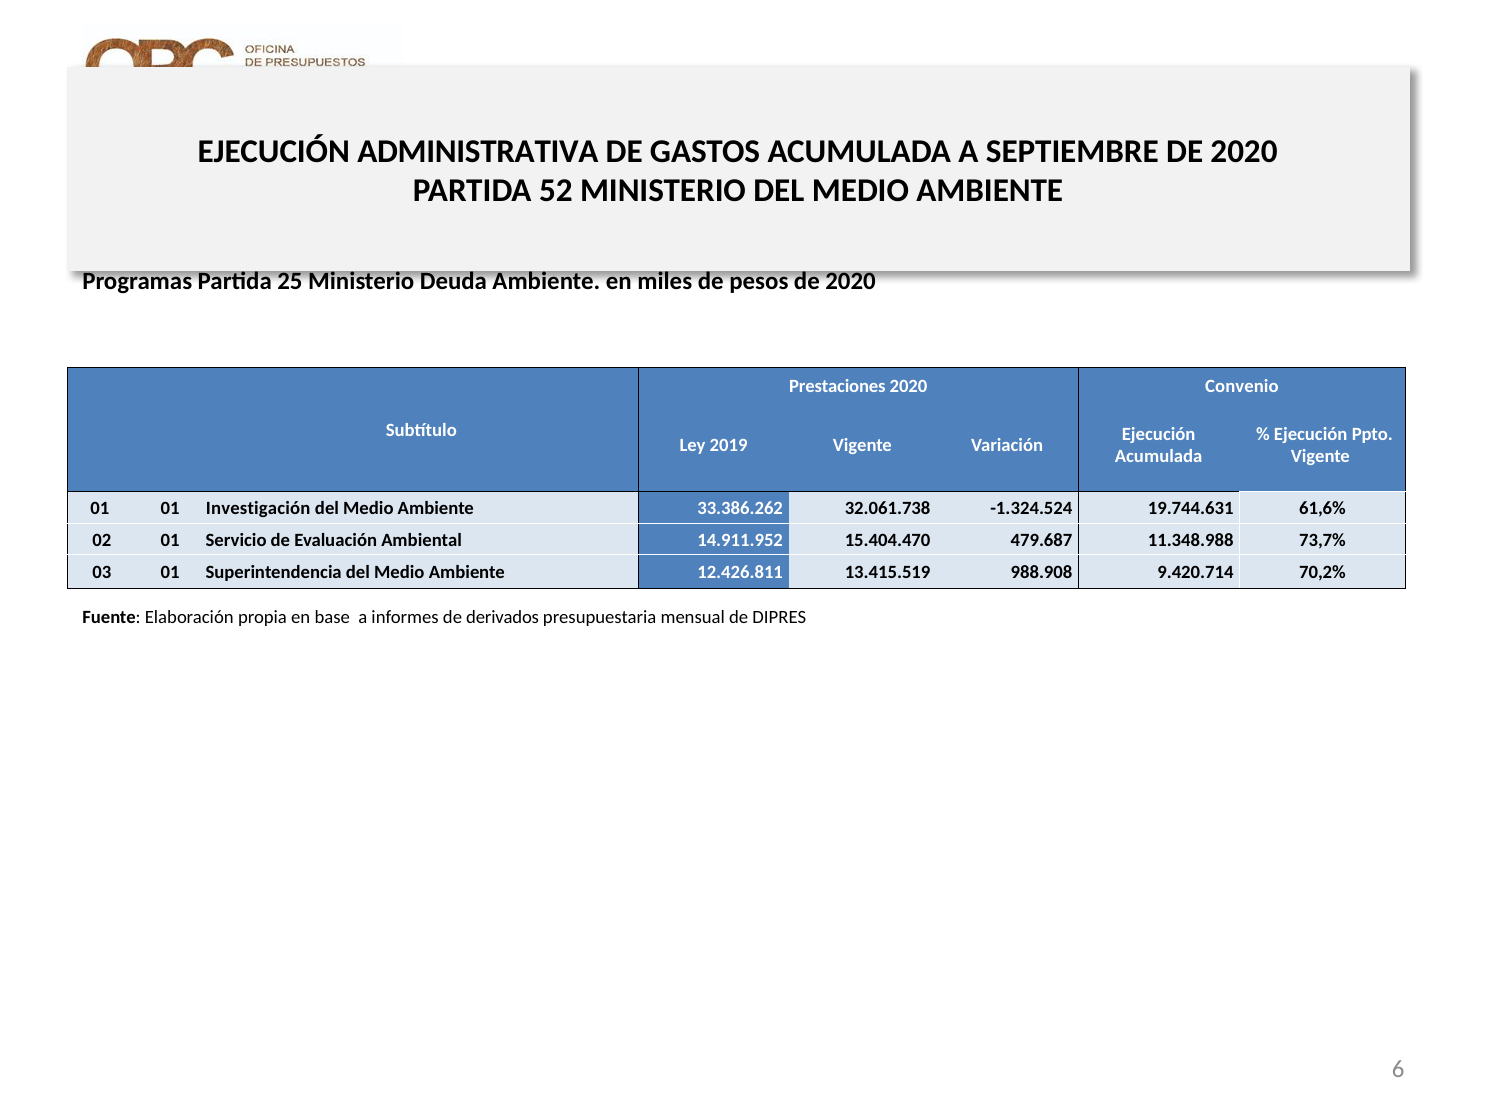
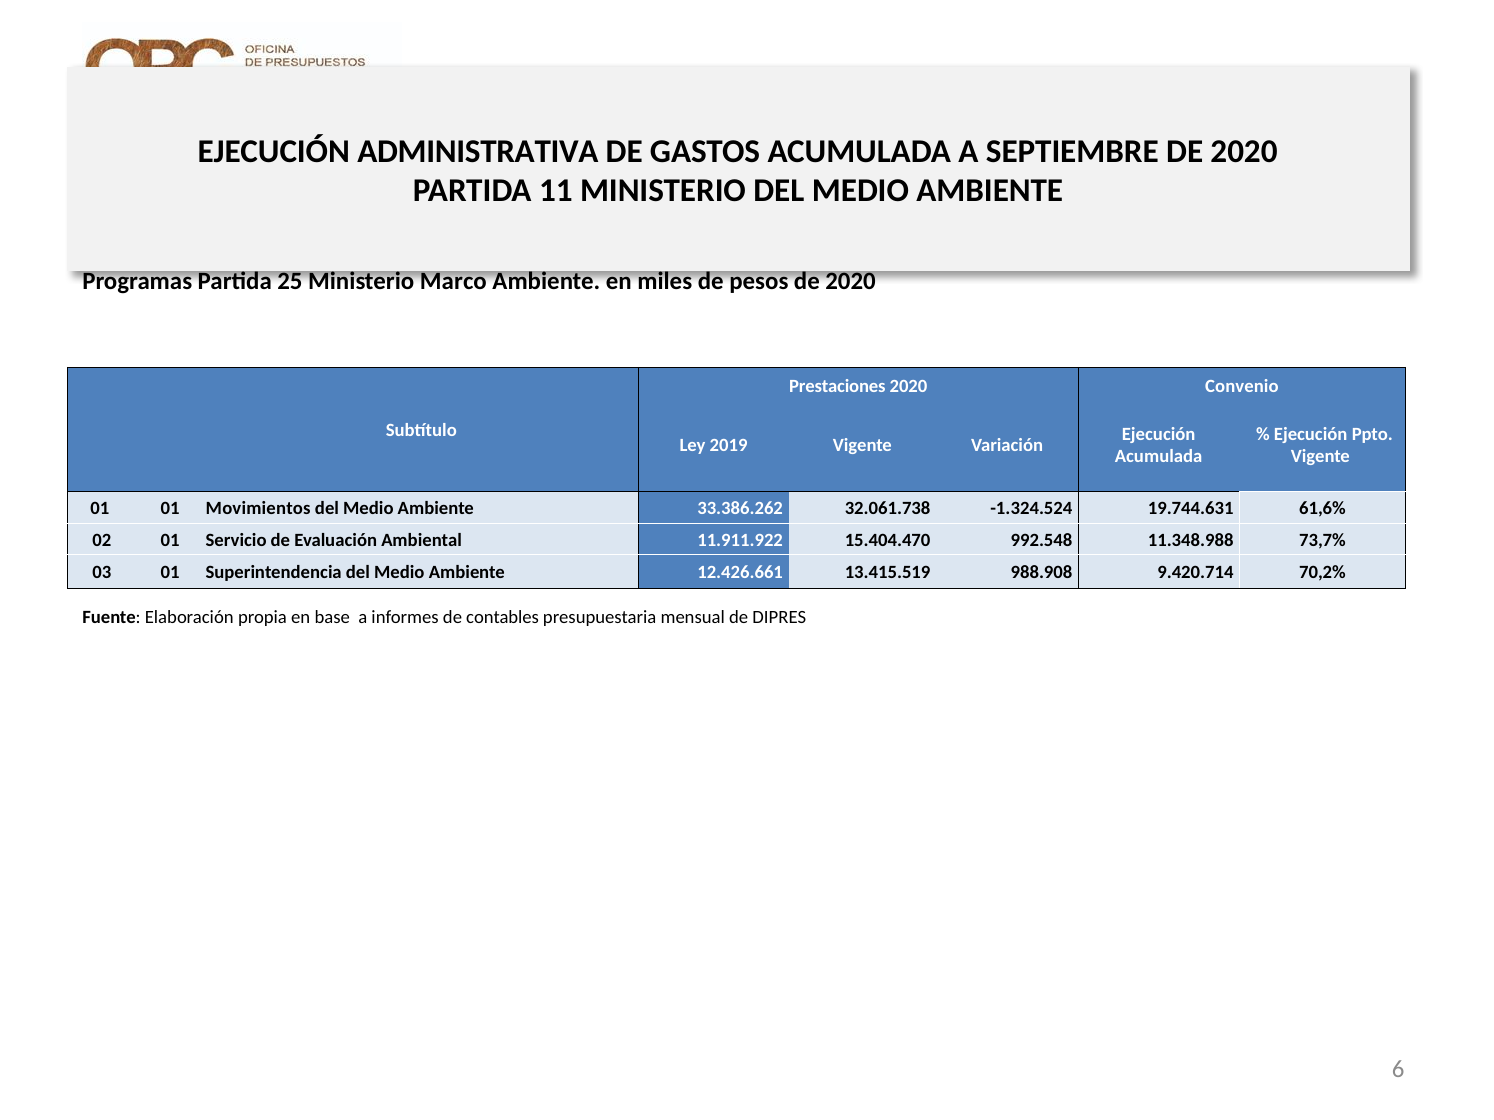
52: 52 -> 11
Deuda: Deuda -> Marco
Investigación: Investigación -> Movimientos
14.911.952: 14.911.952 -> 11.911.922
479.687: 479.687 -> 992.548
12.426.811: 12.426.811 -> 12.426.661
derivados: derivados -> contables
